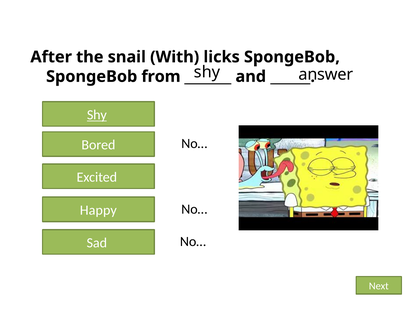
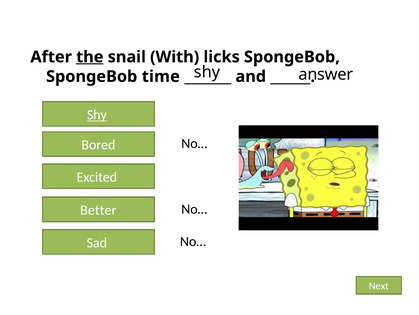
the underline: none -> present
from: from -> time
Happy: Happy -> Better
